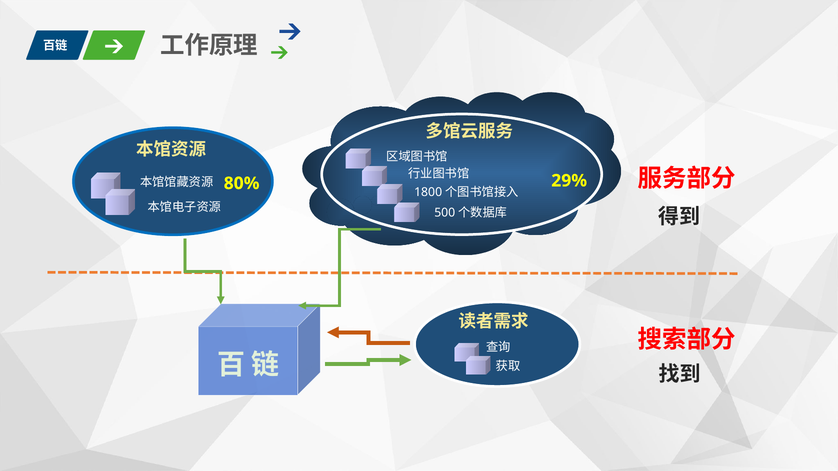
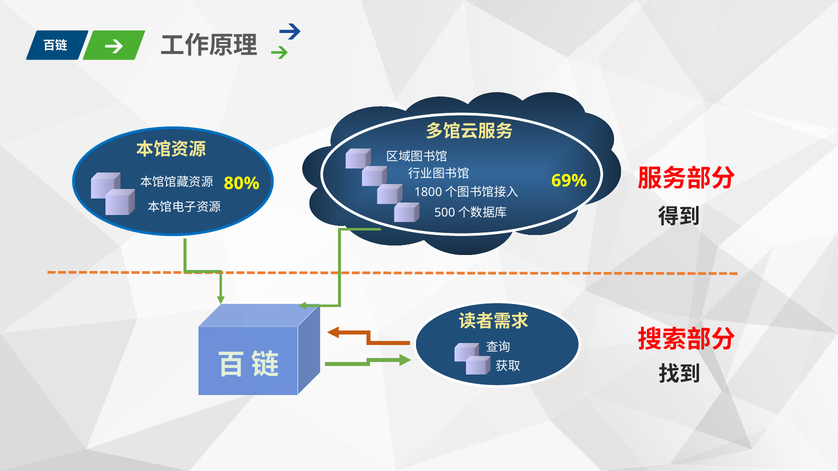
29%: 29% -> 69%
